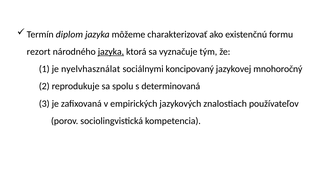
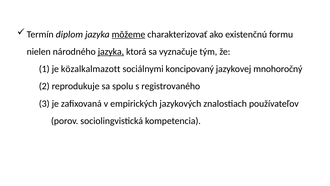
môžeme underline: none -> present
rezort: rezort -> nielen
nyelvhasználat: nyelvhasználat -> közalkalmazott
determinovaná: determinovaná -> registrovaného
